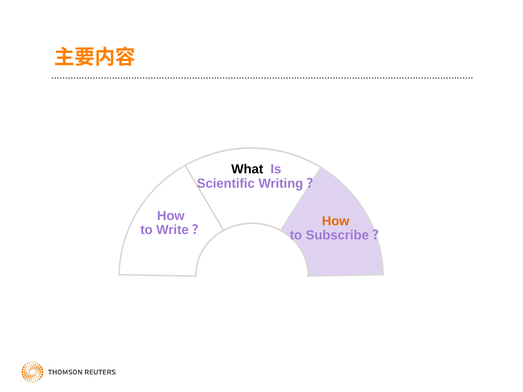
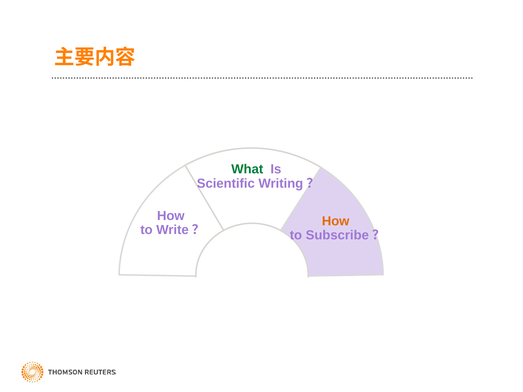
What colour: black -> green
